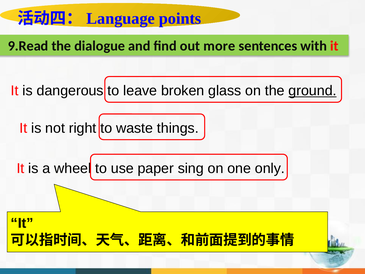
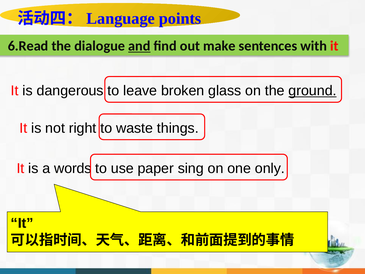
9.Read: 9.Read -> 6.Read
and underline: none -> present
more: more -> make
wheel: wheel -> words
